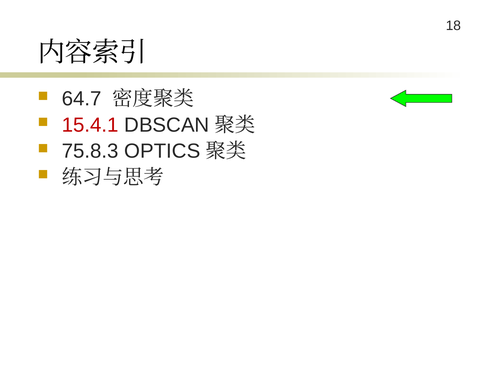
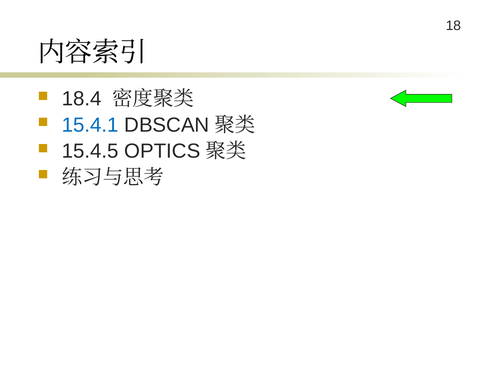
64.7: 64.7 -> 18.4
15.4.1 colour: red -> blue
75.8.3: 75.8.3 -> 15.4.5
